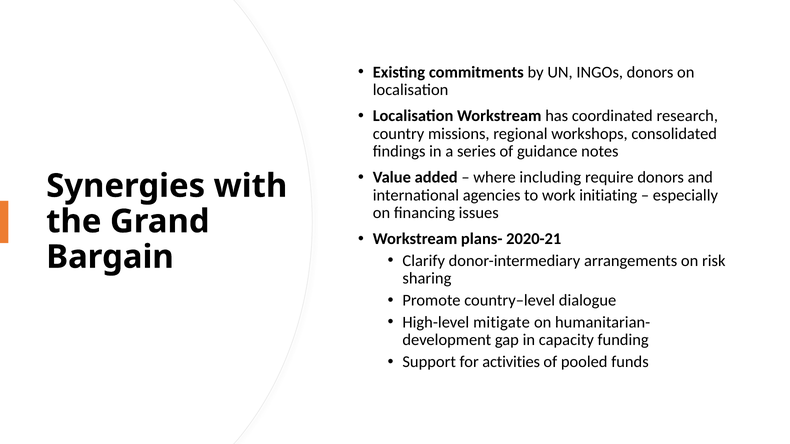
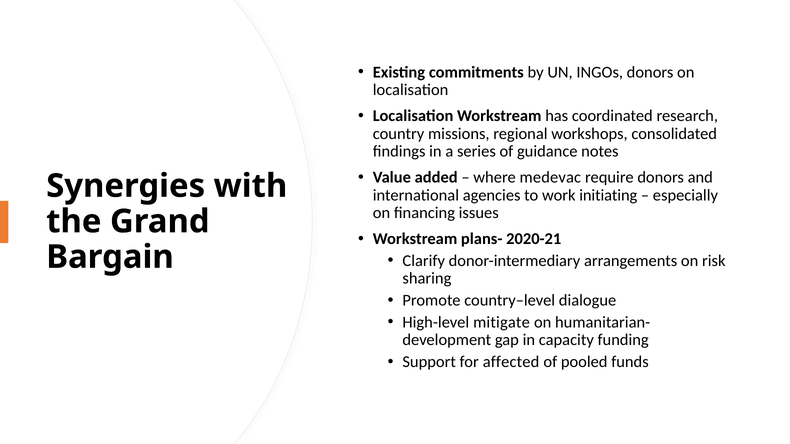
including: including -> medevac
activities: activities -> affected
